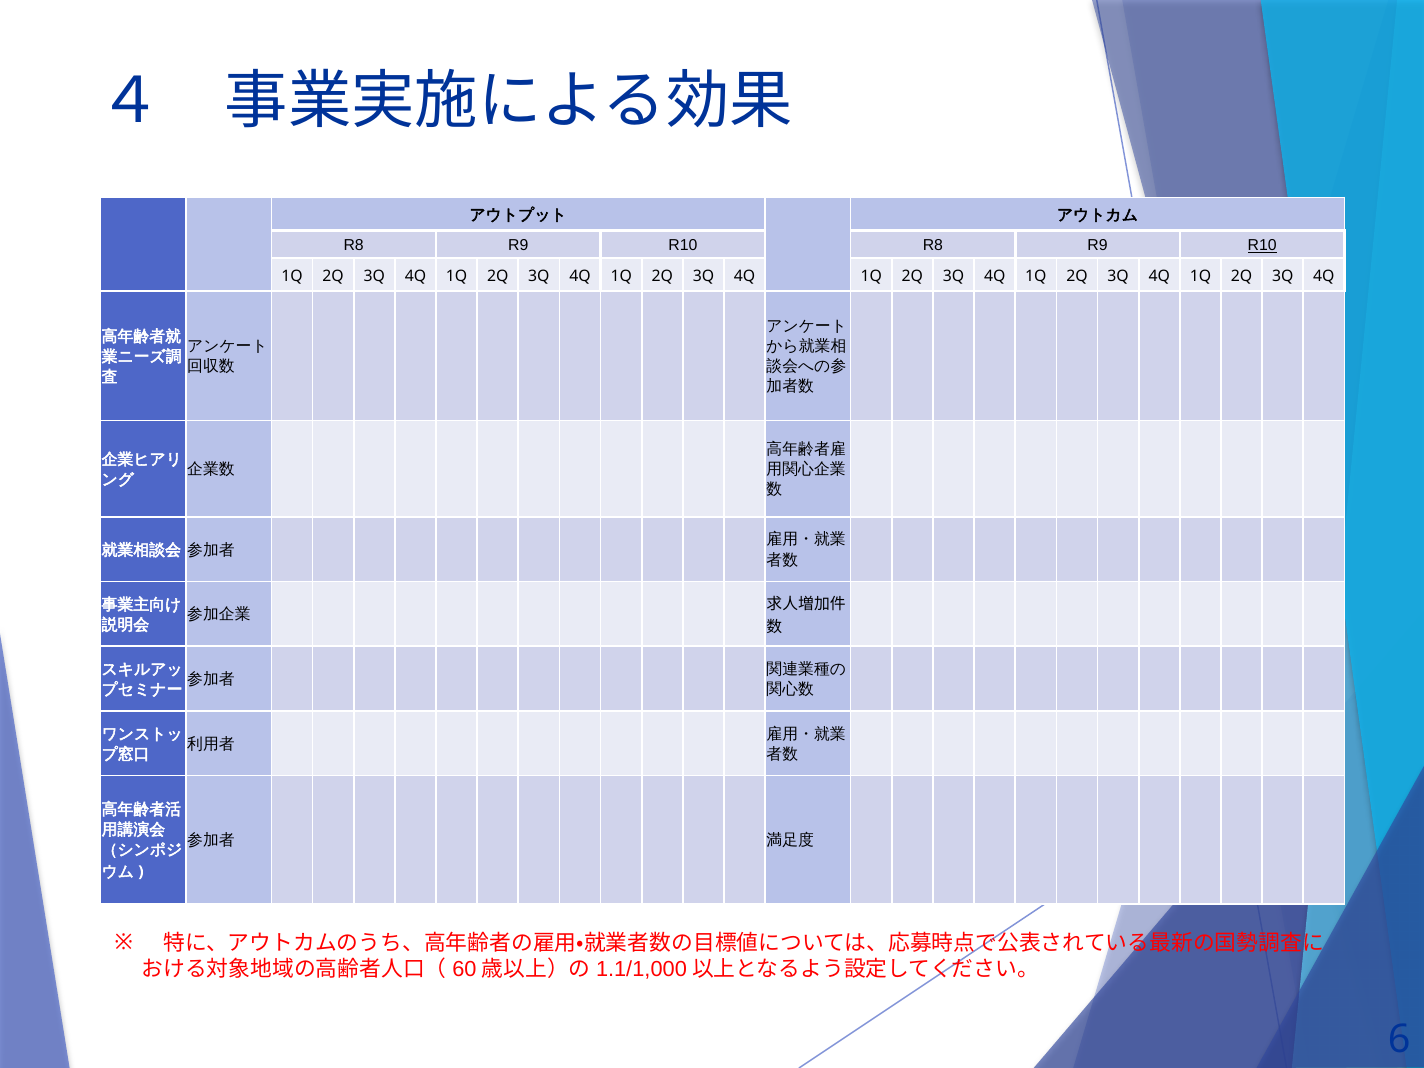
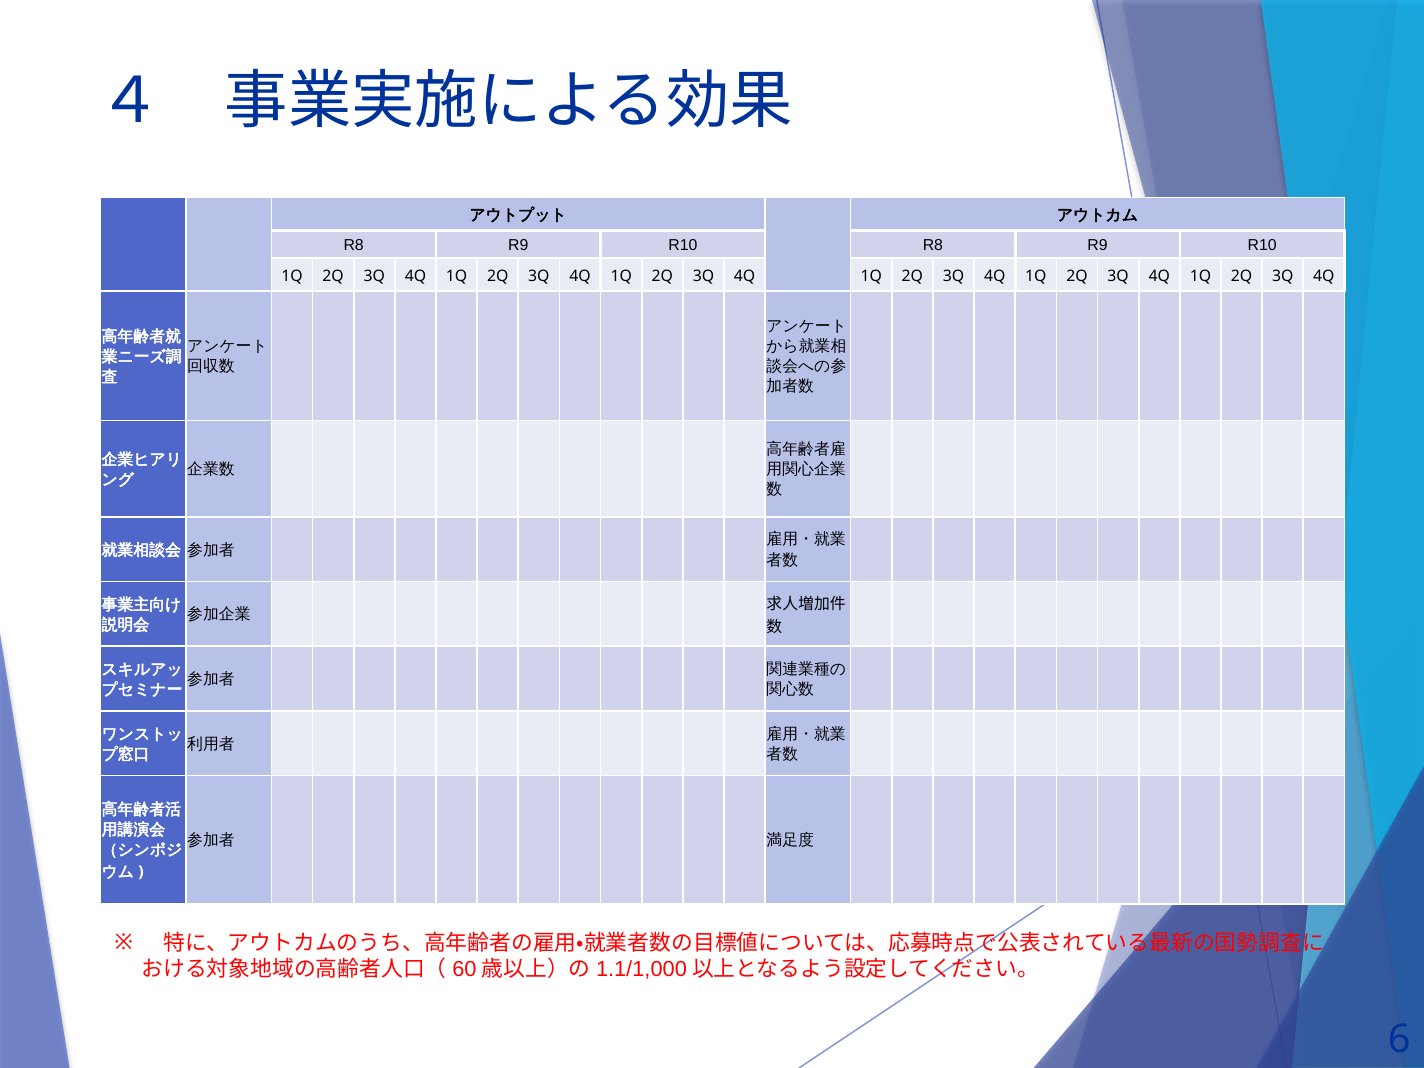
R10 at (1262, 245) underline: present -> none
